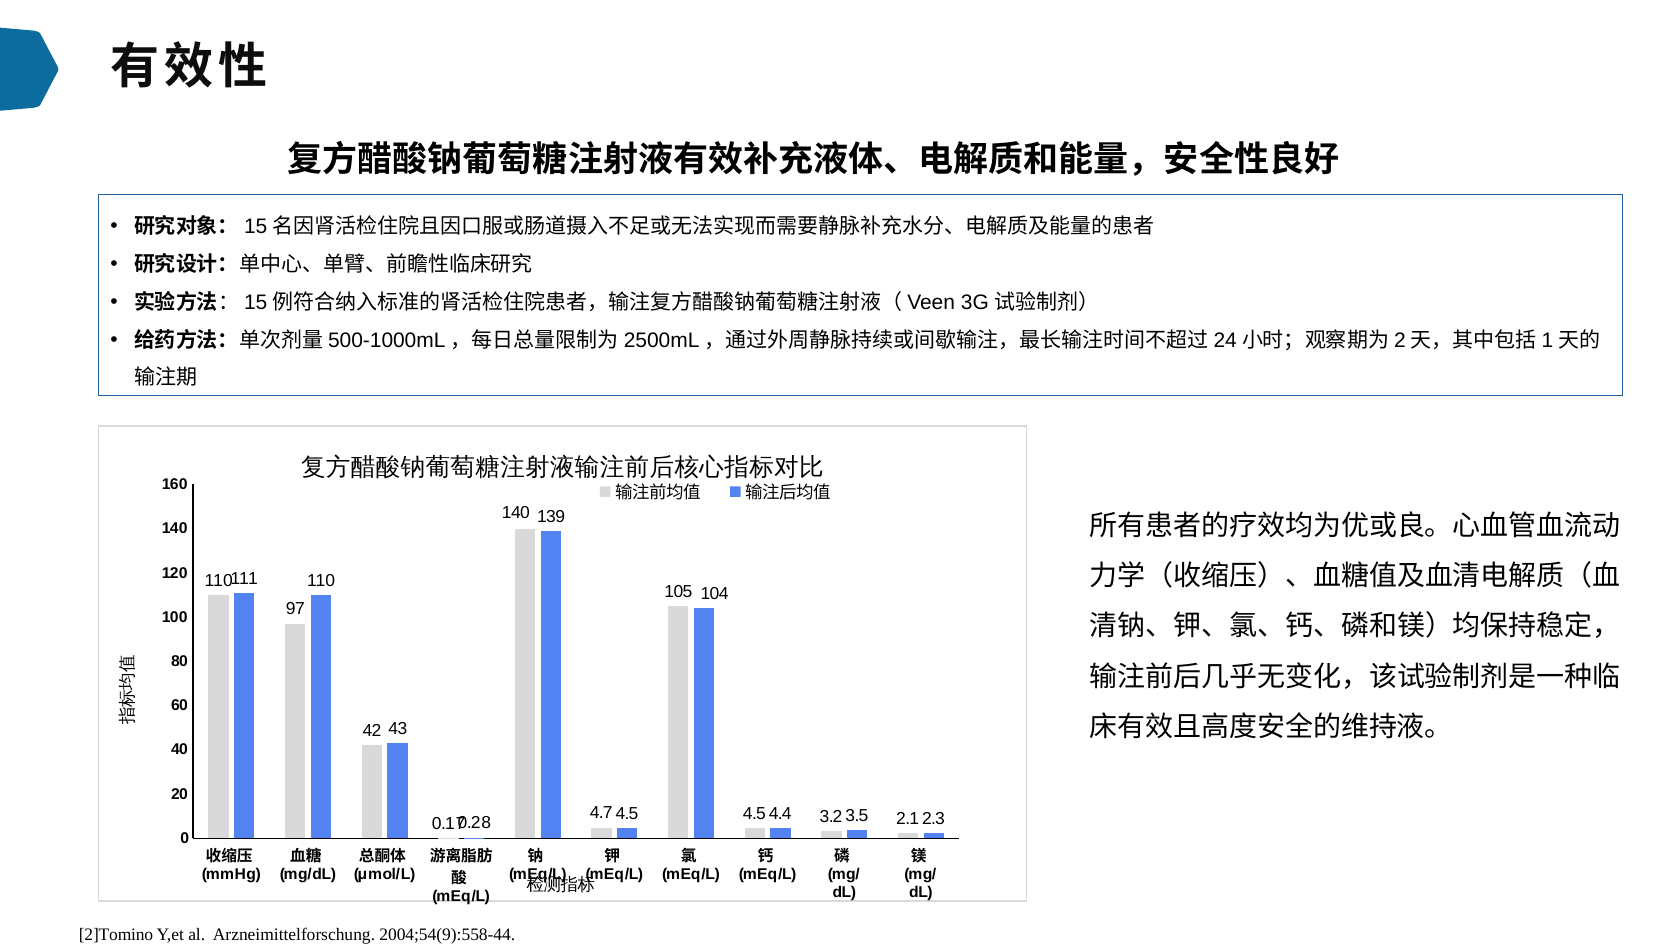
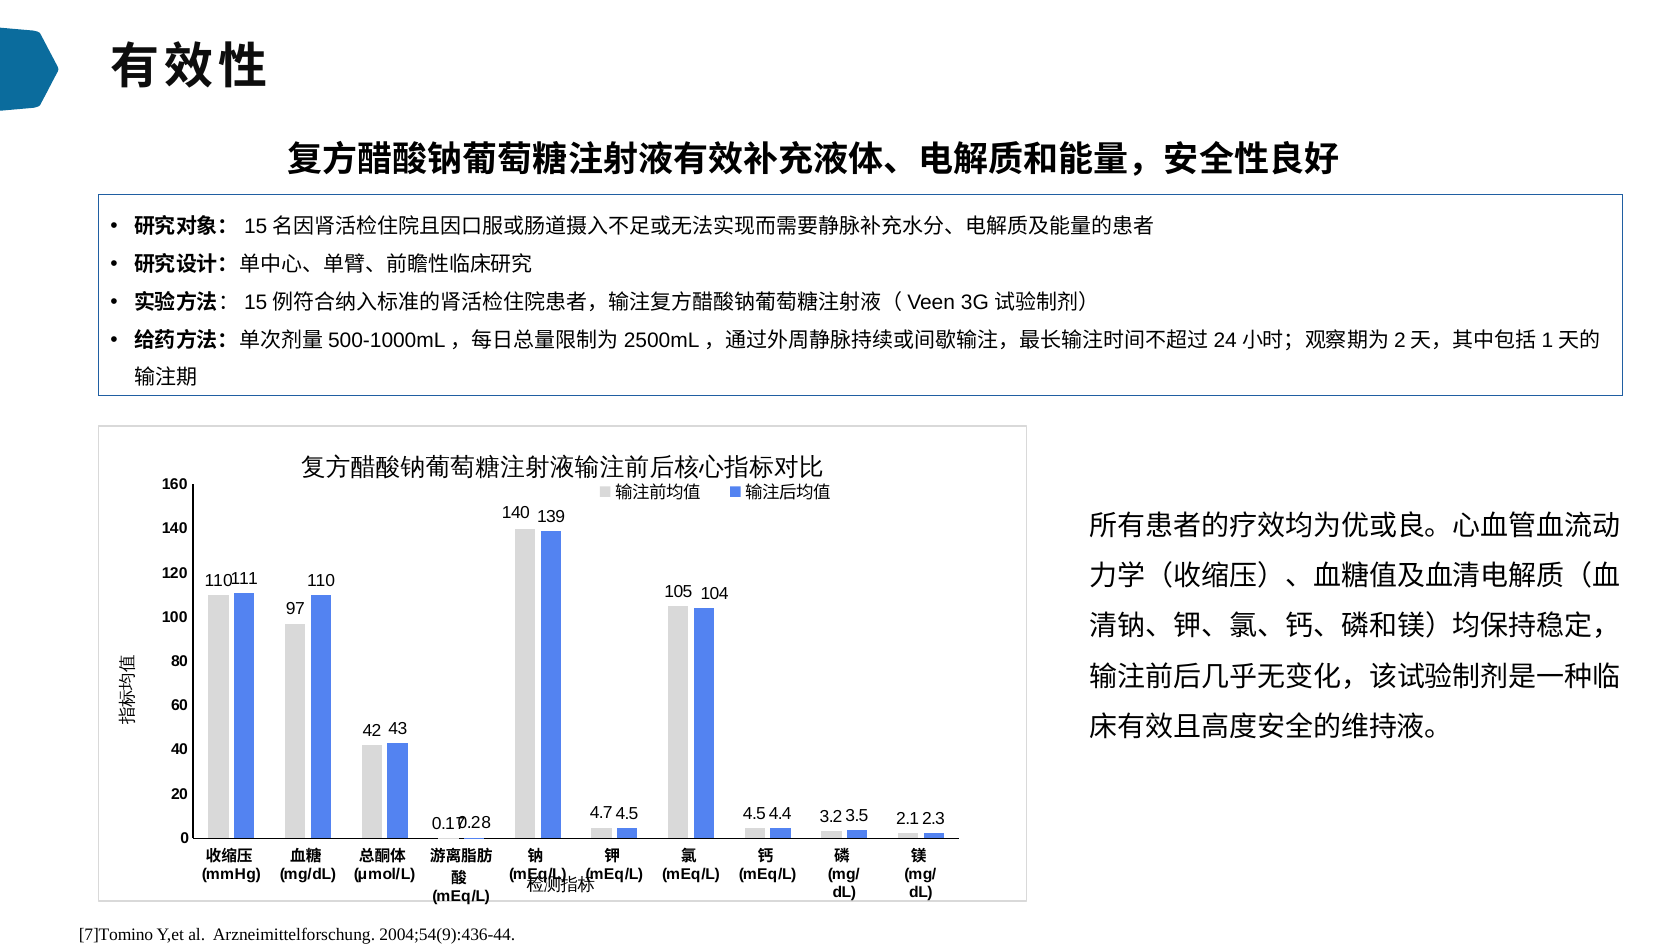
2]Tomino: 2]Tomino -> 7]Tomino
2004;54(9):558-44: 2004;54(9):558-44 -> 2004;54(9):436-44
